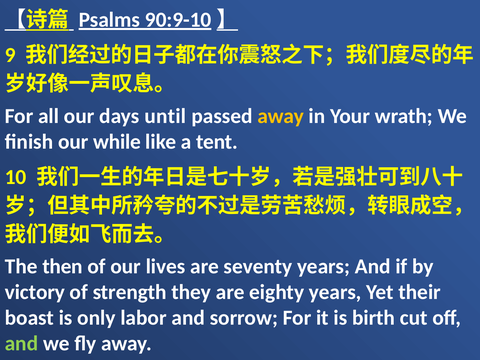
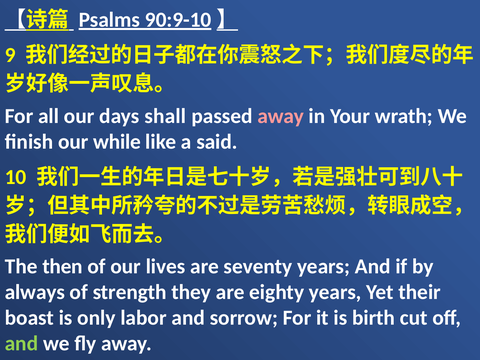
until: until -> shall
away at (281, 116) colour: yellow -> pink
tent: tent -> said
victory: victory -> always
